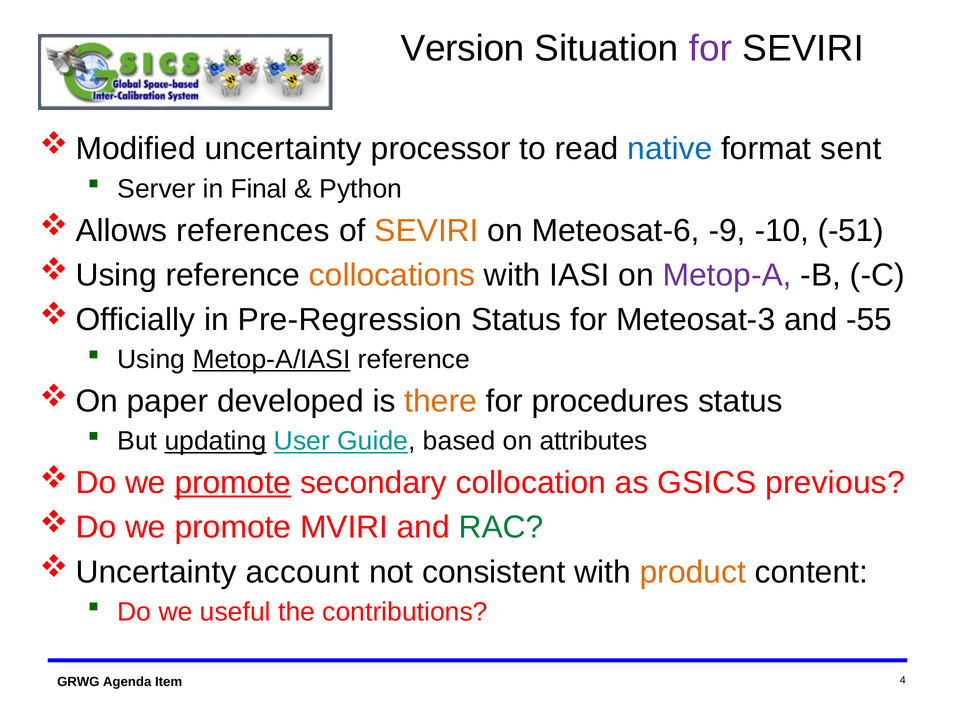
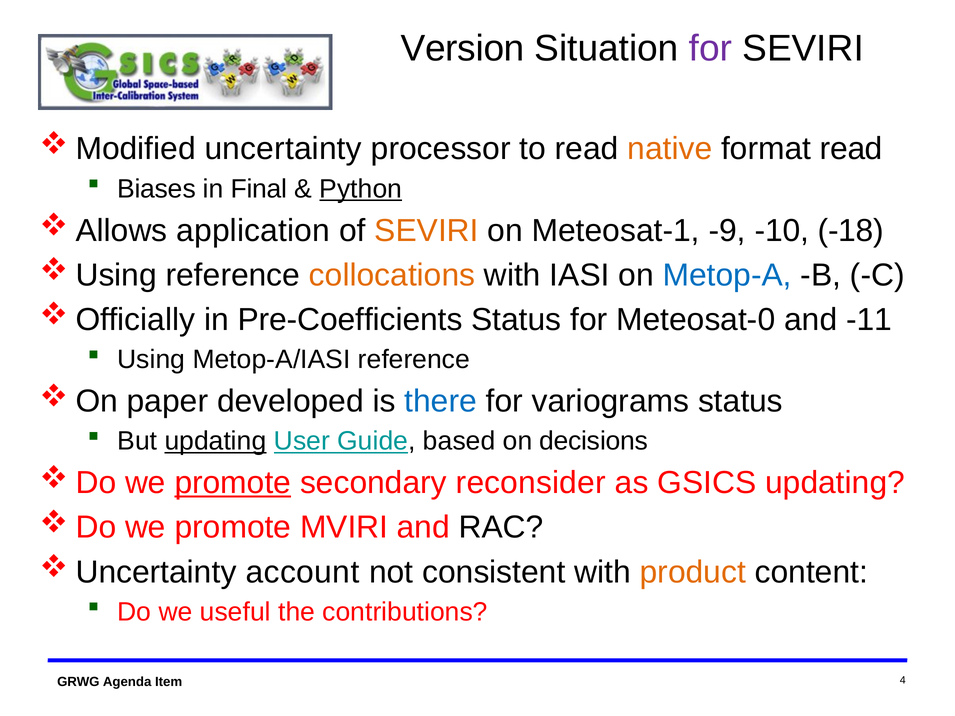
native colour: blue -> orange
format sent: sent -> read
Server: Server -> Biases
Python underline: none -> present
references: references -> application
Meteosat-6: Meteosat-6 -> Meteosat-1
-51: -51 -> -18
Metop-A colour: purple -> blue
Pre-Regression: Pre-Regression -> Pre-Coefficients
Meteosat-3: Meteosat-3 -> Meteosat-0
-55: -55 -> -11
Metop-A/IASI underline: present -> none
there colour: orange -> blue
procedures: procedures -> variograms
attributes: attributes -> decisions
collocation: collocation -> reconsider
GSICS previous: previous -> updating
RAC colour: green -> black
